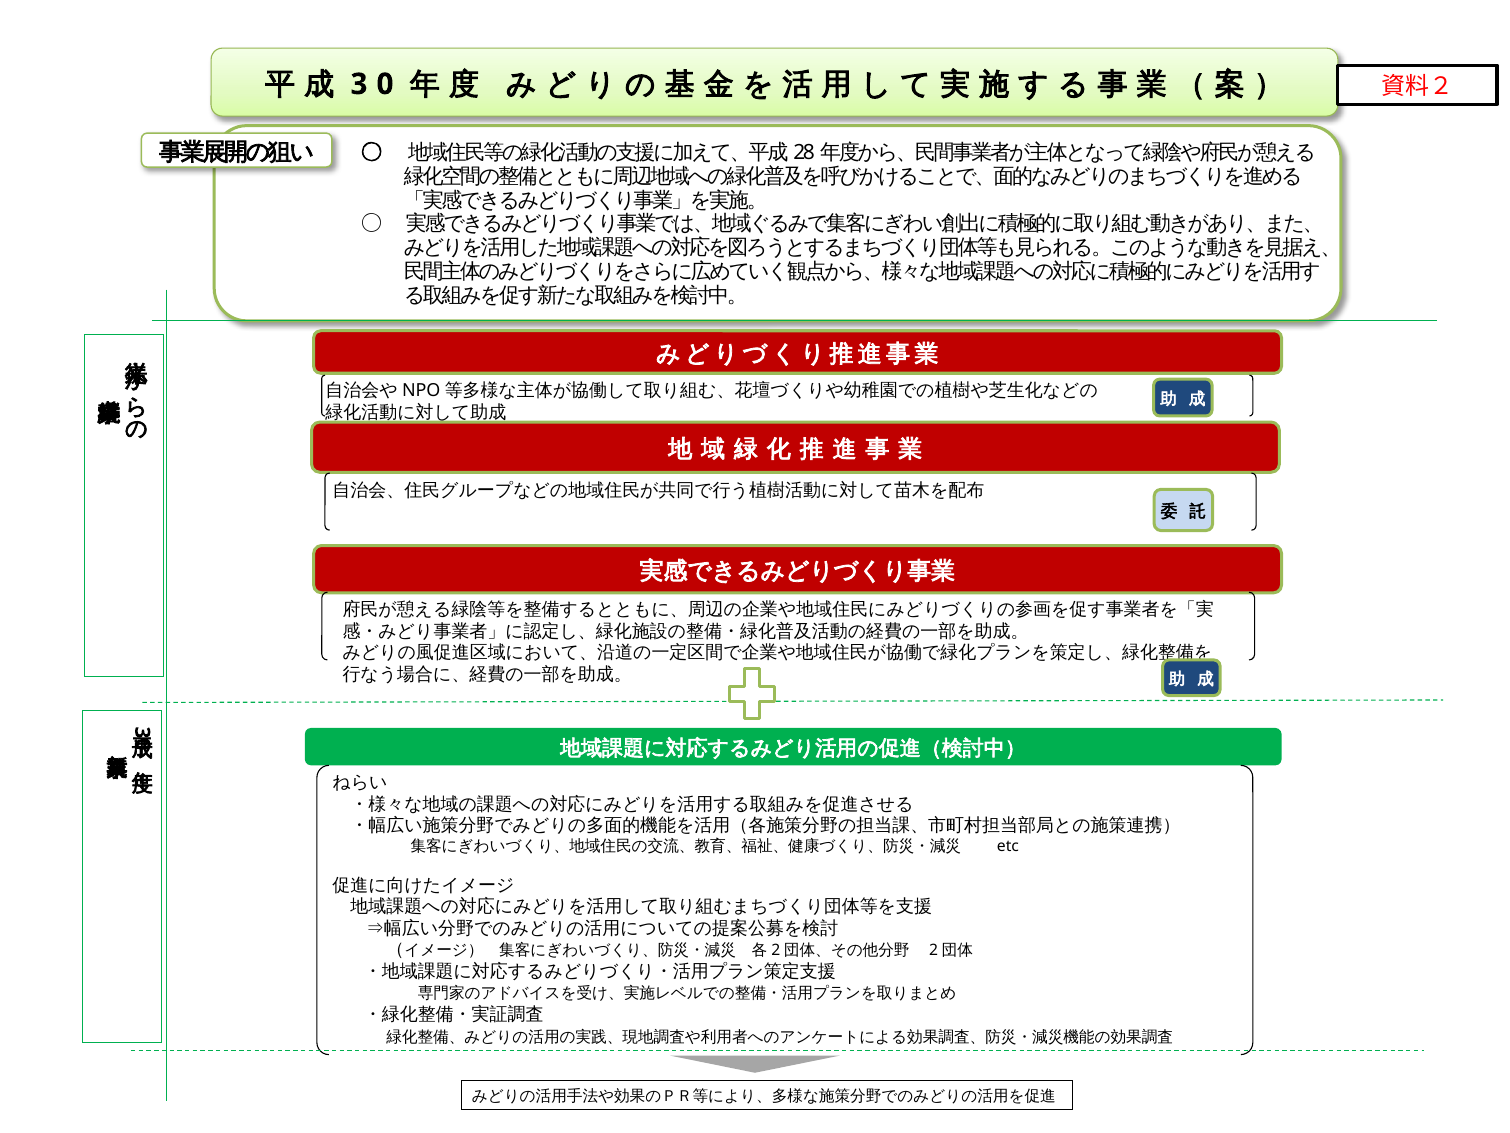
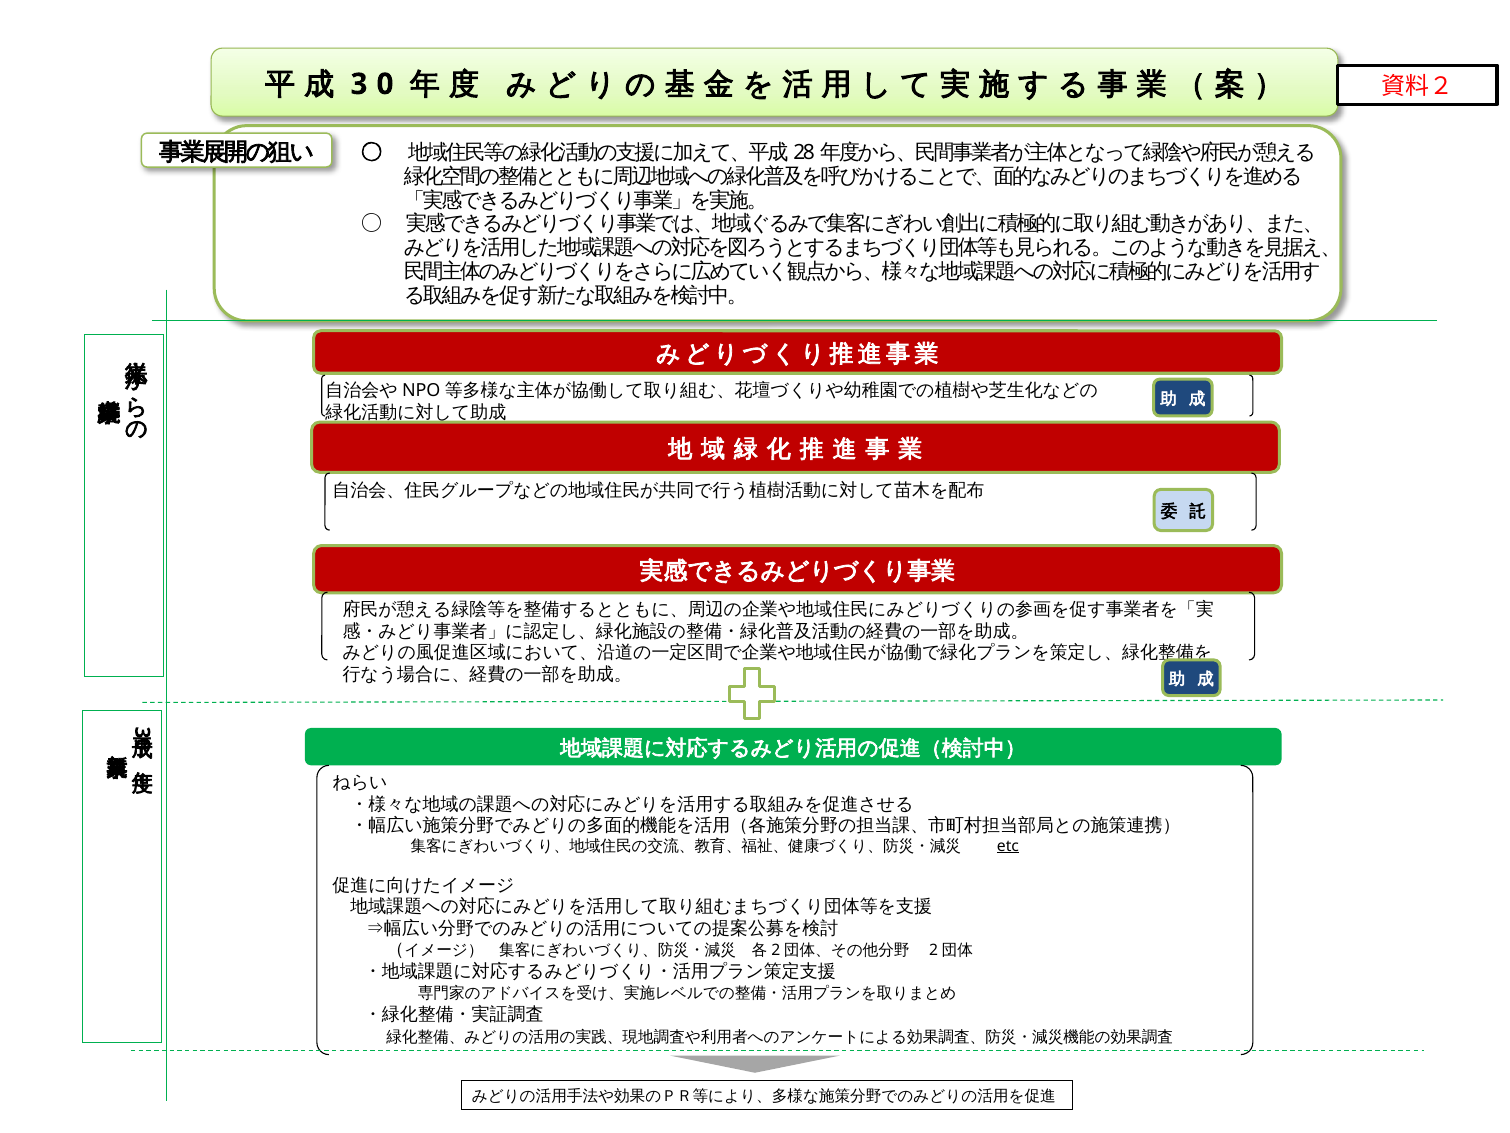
etc underline: none -> present
